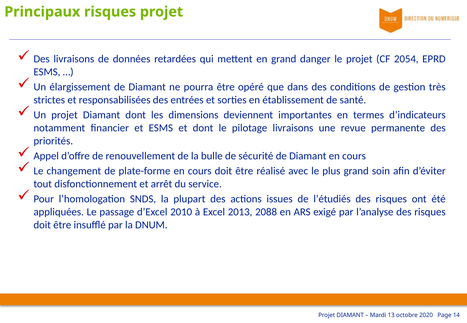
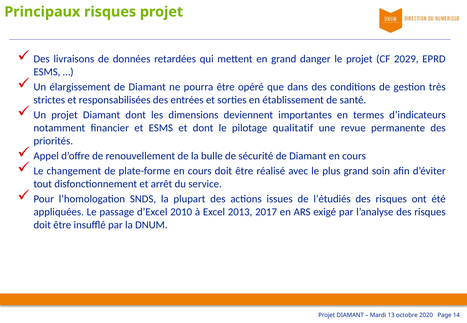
2054: 2054 -> 2029
pilotage livraisons: livraisons -> qualitatif
2088: 2088 -> 2017
